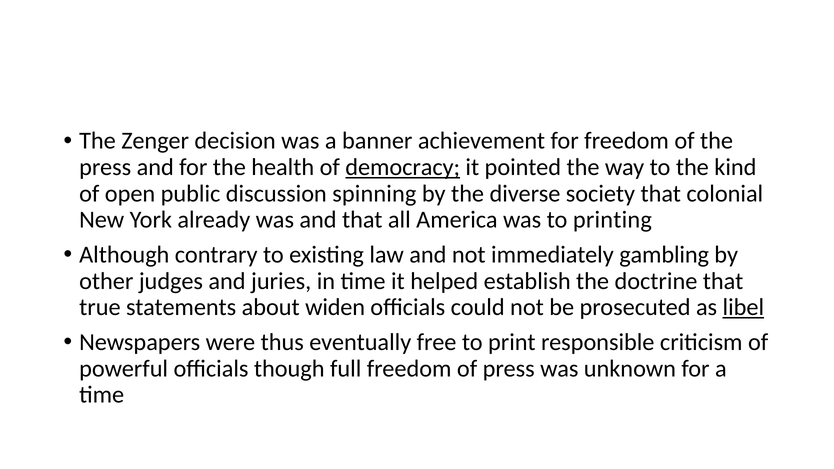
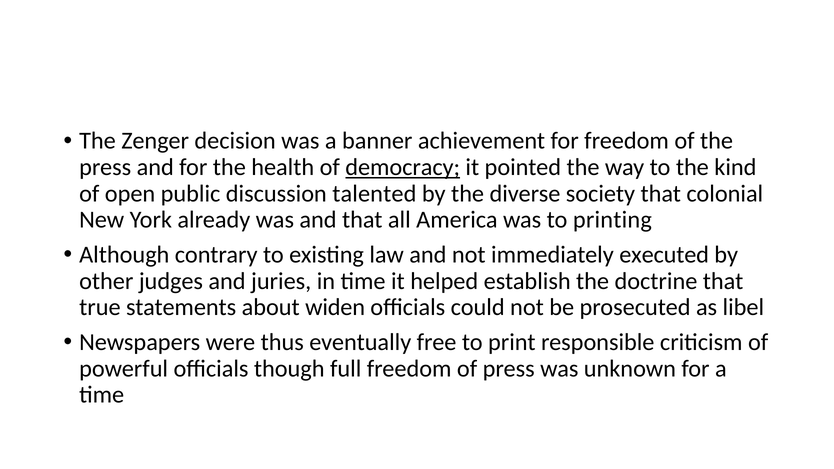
spinning: spinning -> talented
gambling: gambling -> executed
libel underline: present -> none
